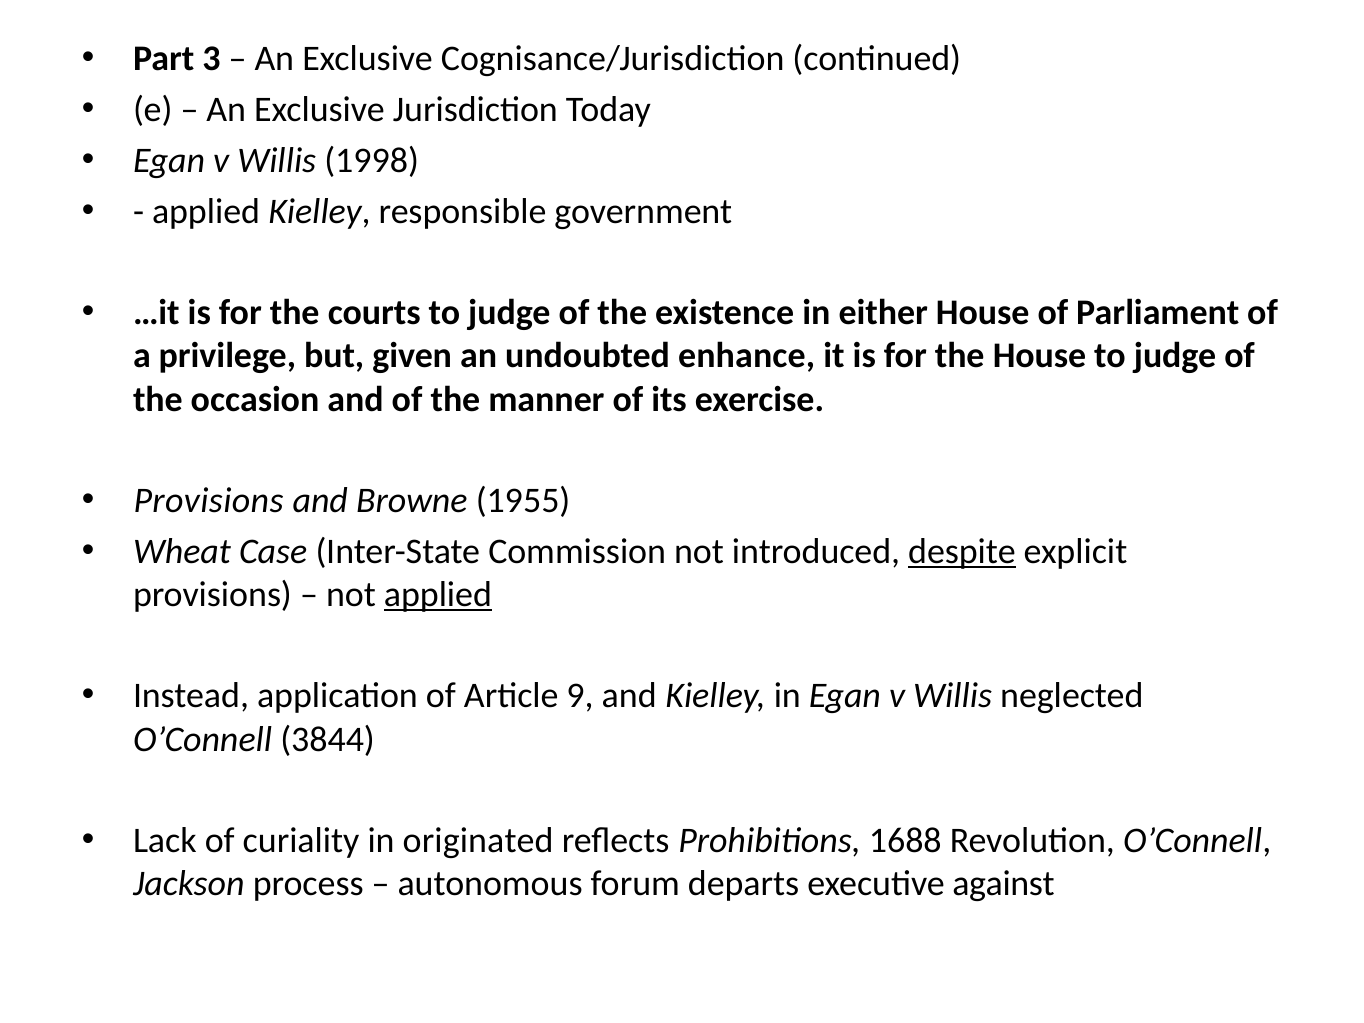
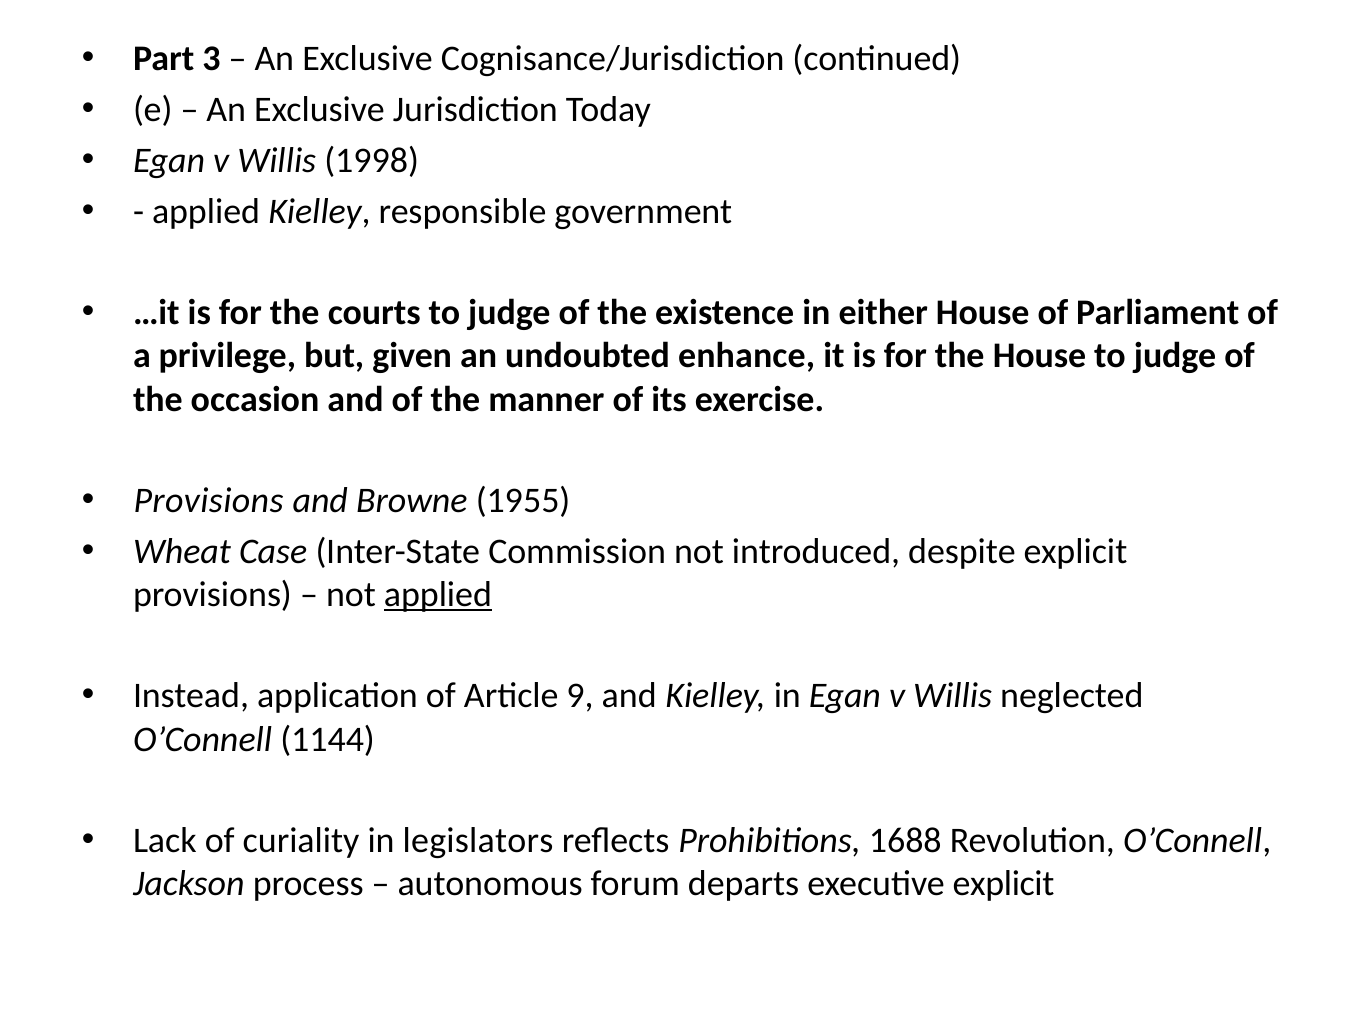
despite underline: present -> none
3844: 3844 -> 1144
originated: originated -> legislators
executive against: against -> explicit
